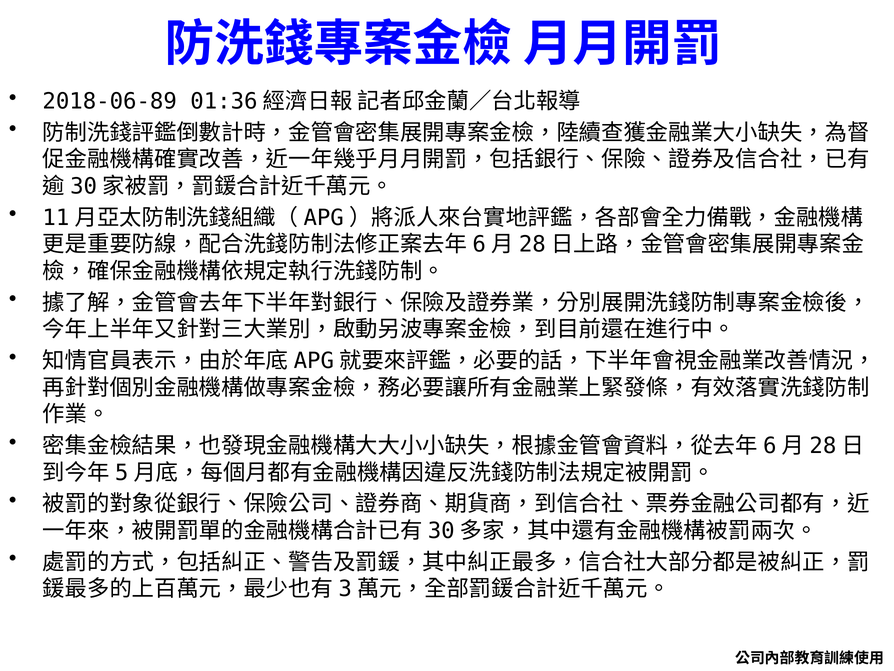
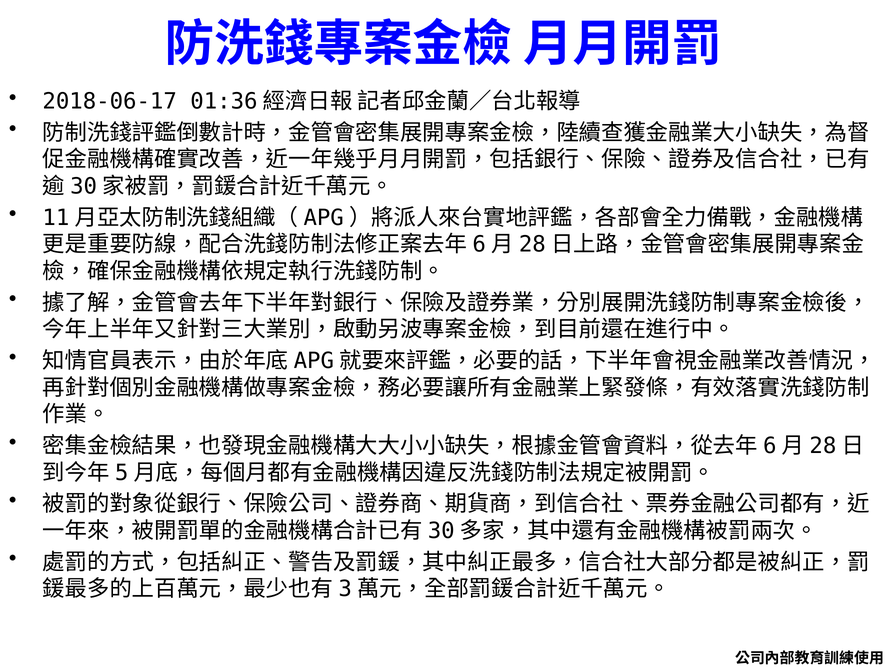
2018-06-89: 2018-06-89 -> 2018-06-17
